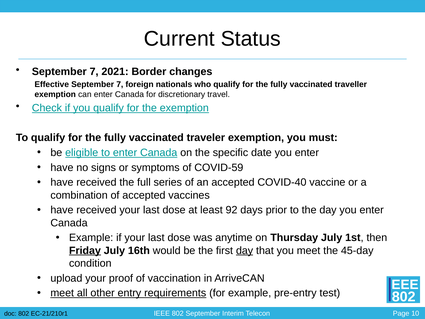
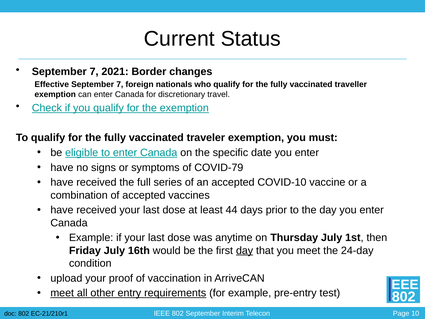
COVID-59: COVID-59 -> COVID-79
COVID-40: COVID-40 -> COVID-10
92: 92 -> 44
Friday underline: present -> none
45-day: 45-day -> 24-day
